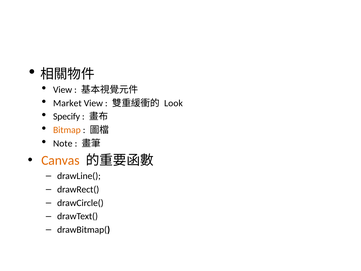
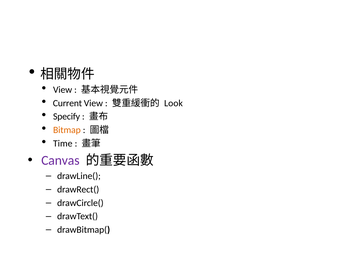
Market: Market -> Current
Note: Note -> Time
Canvas colour: orange -> purple
